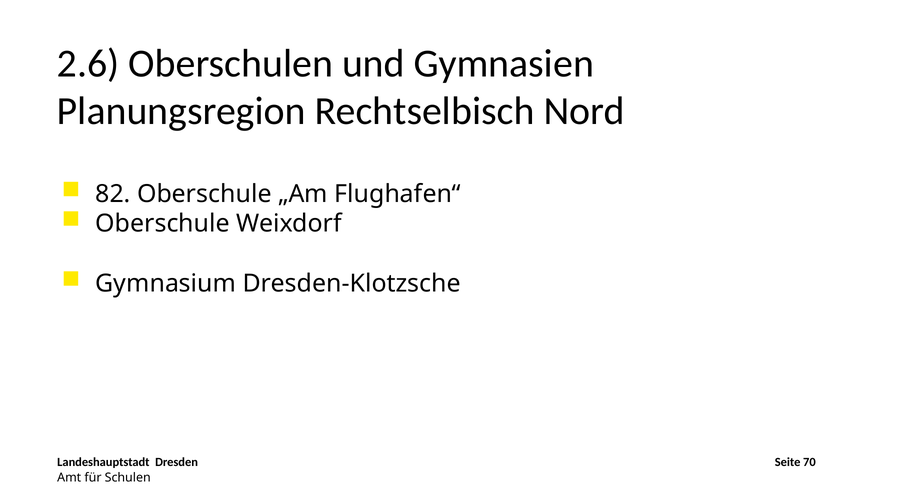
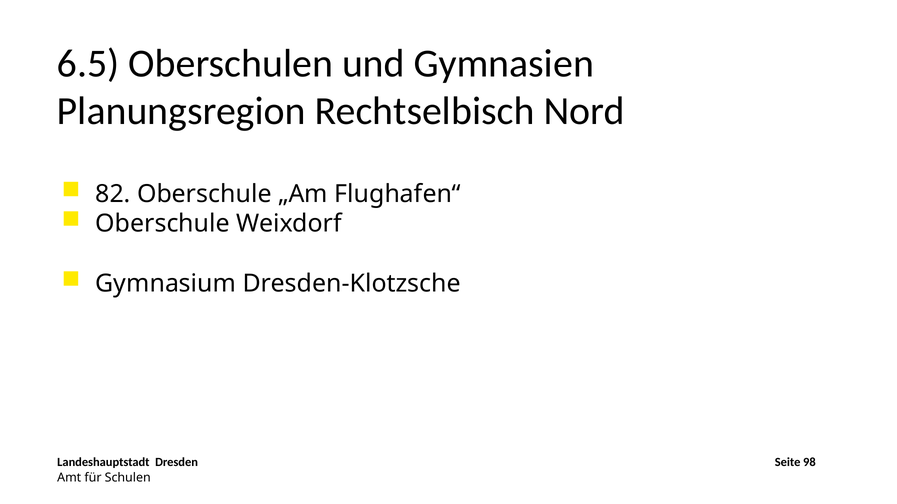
2.6: 2.6 -> 6.5
70: 70 -> 98
